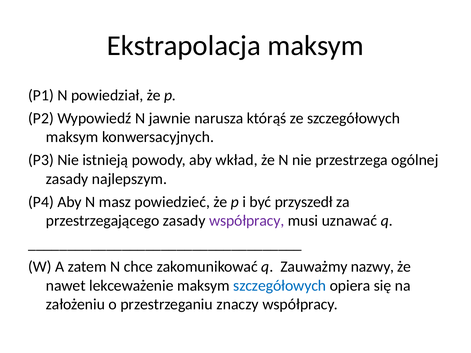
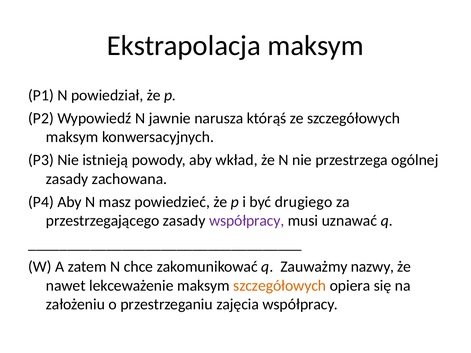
najlepszym: najlepszym -> zachowana
przyszedł: przyszedł -> drugiego
szczegółowych at (280, 286) colour: blue -> orange
znaczy: znaczy -> zajęcia
